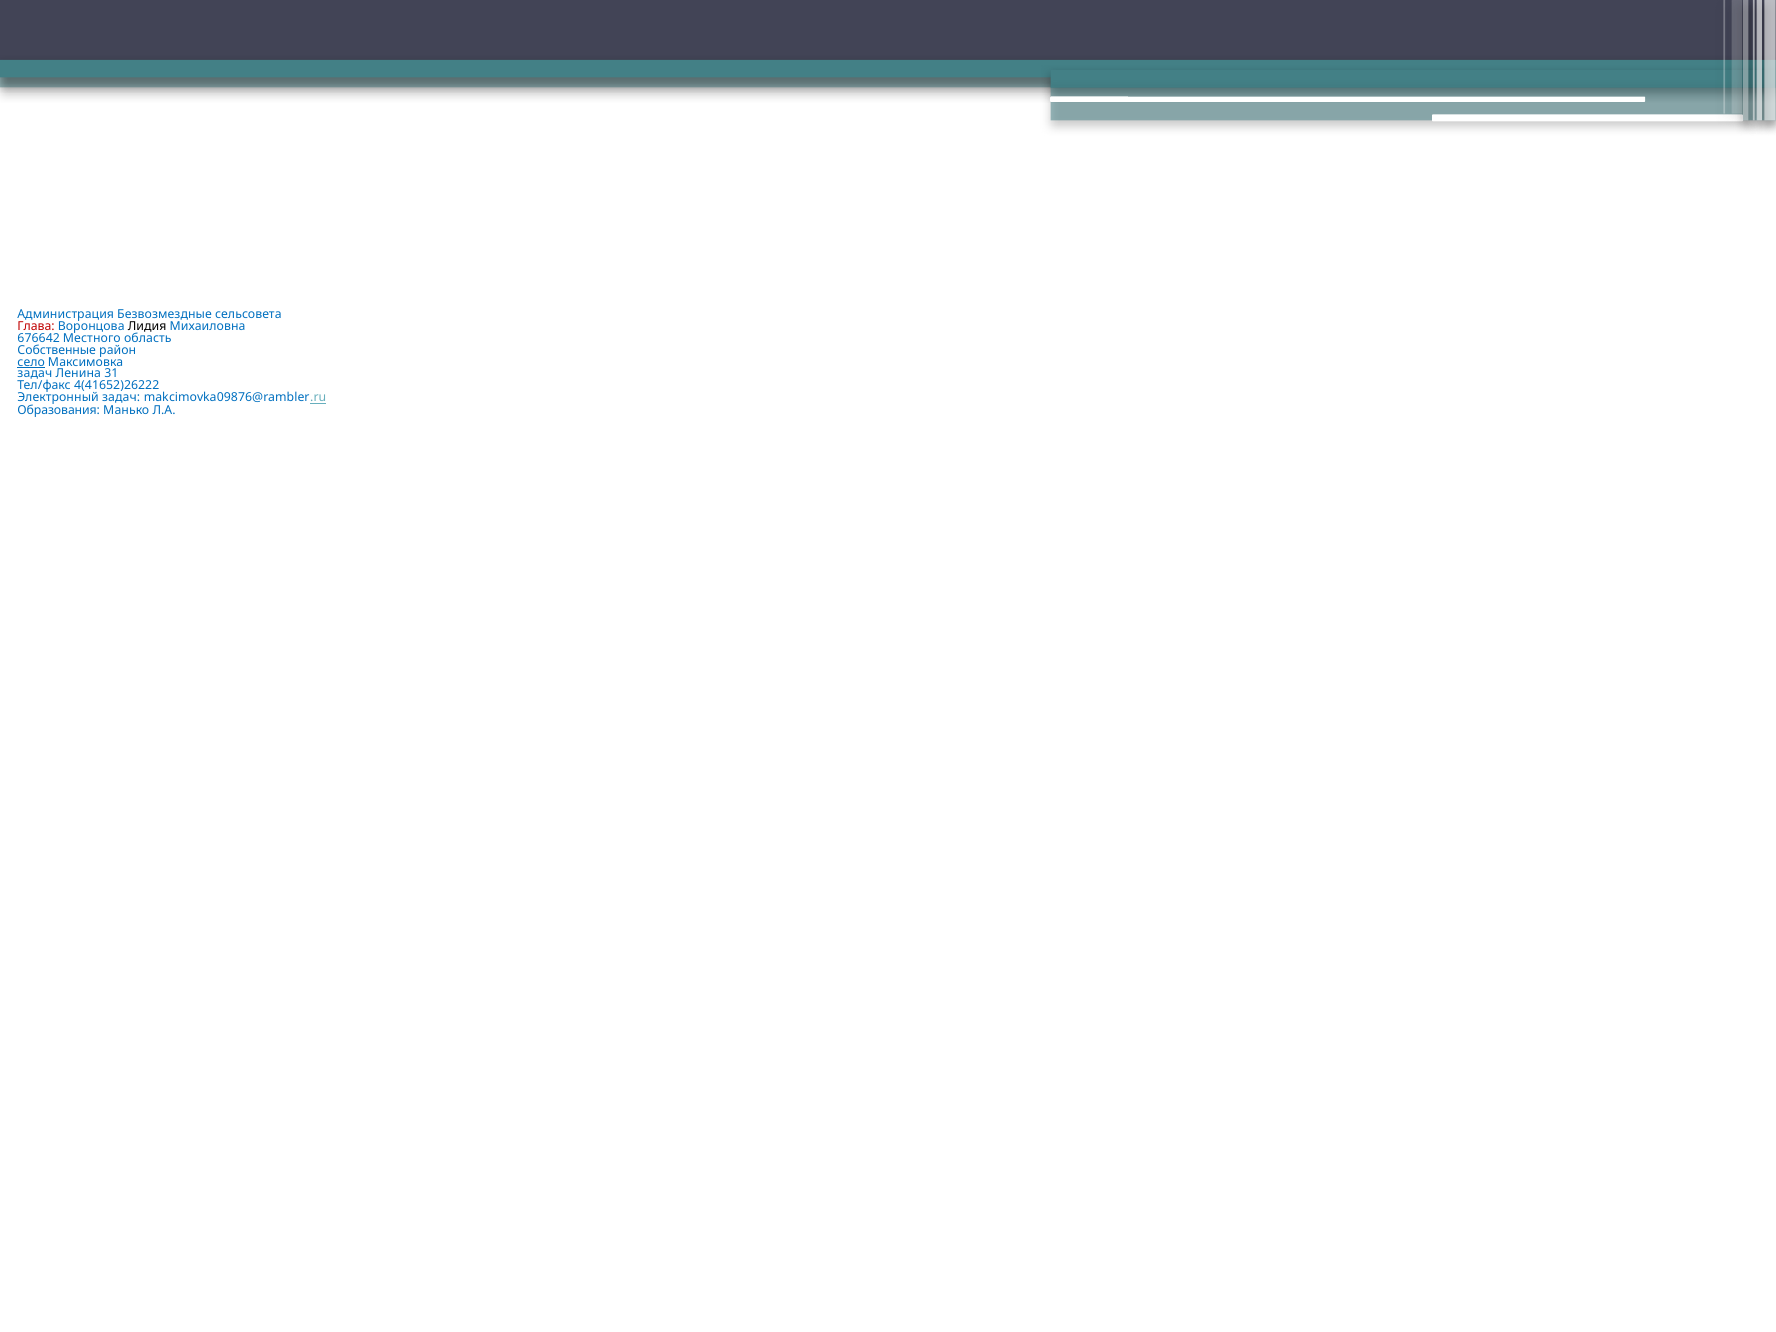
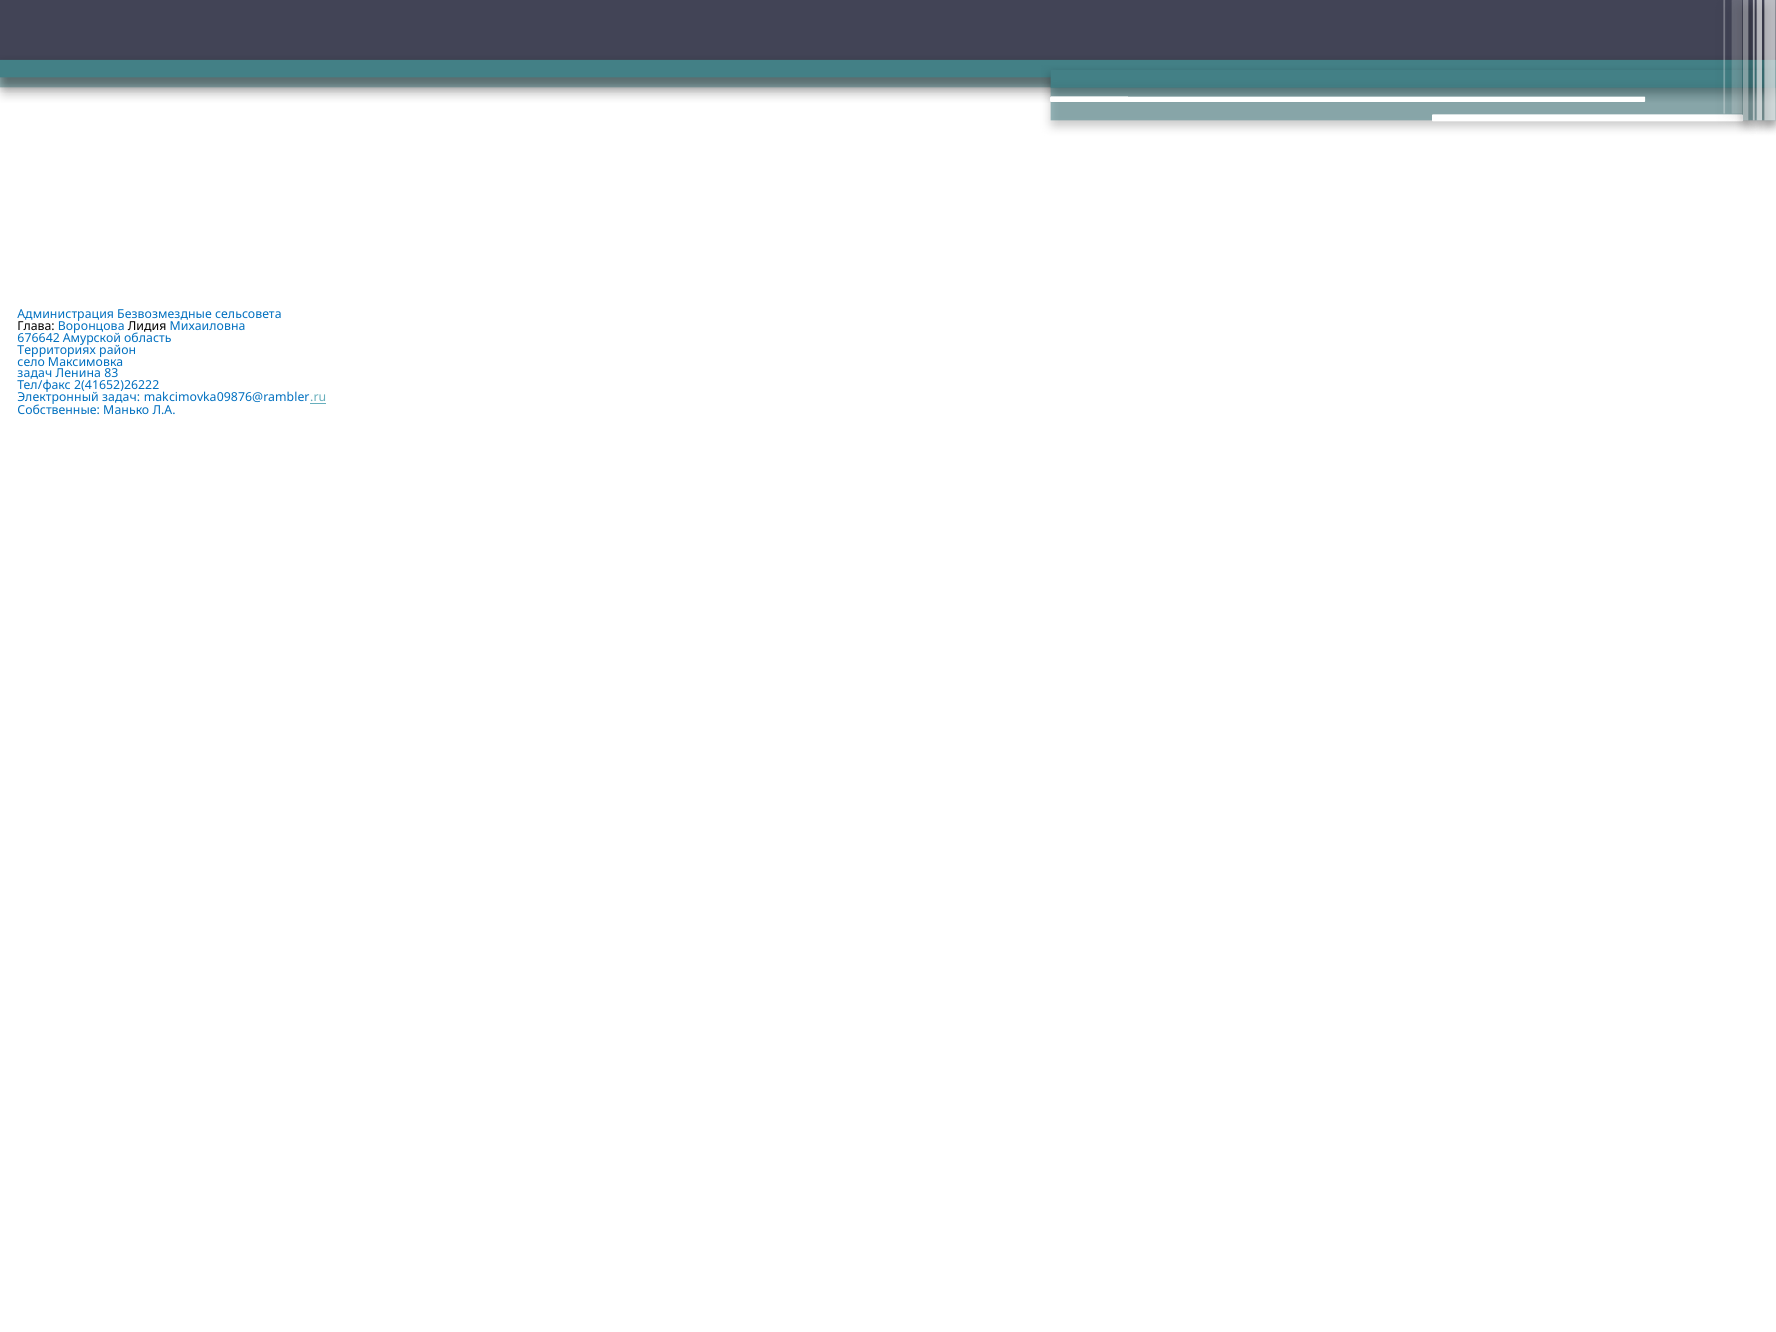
Глава colour: red -> black
Местного: Местного -> Амурской
Собственные: Собственные -> Территориях
село underline: present -> none
31: 31 -> 83
4(41652)26222: 4(41652)26222 -> 2(41652)26222
Образования: Образования -> Собственные
